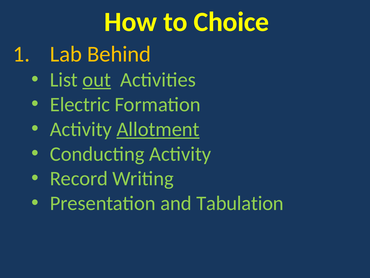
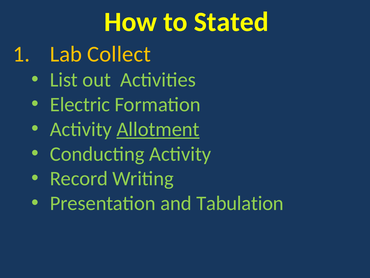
Choice: Choice -> Stated
Behind: Behind -> Collect
out underline: present -> none
